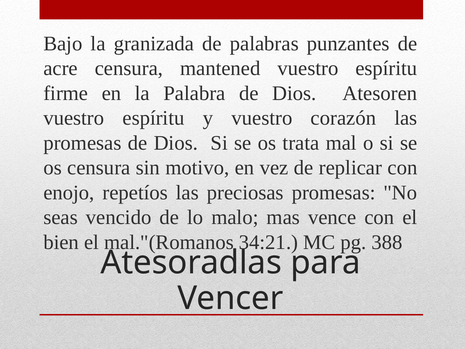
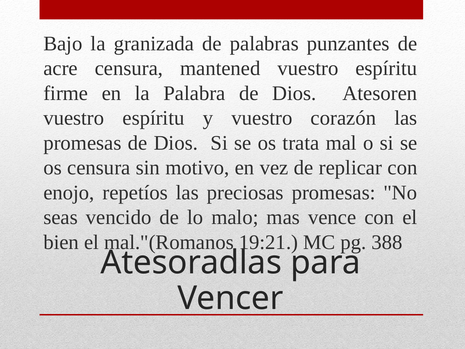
34:21: 34:21 -> 19:21
